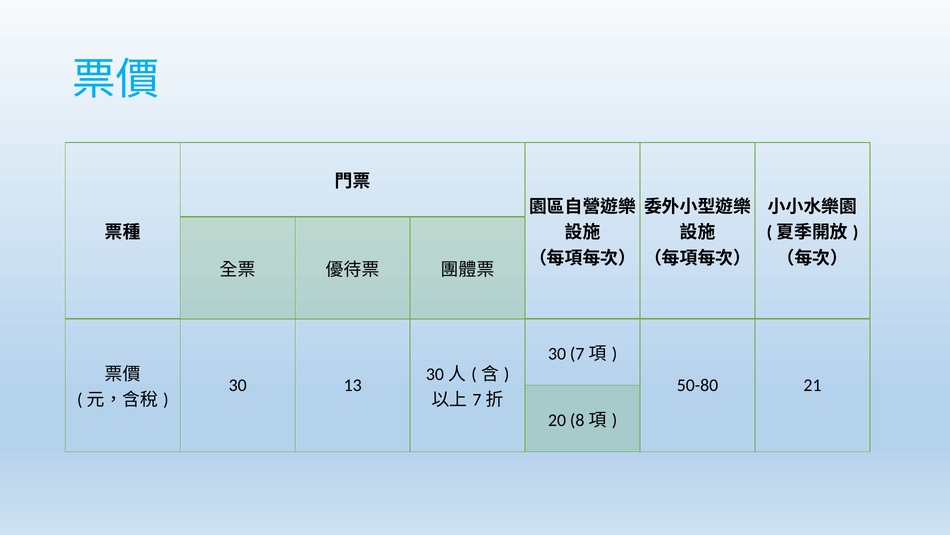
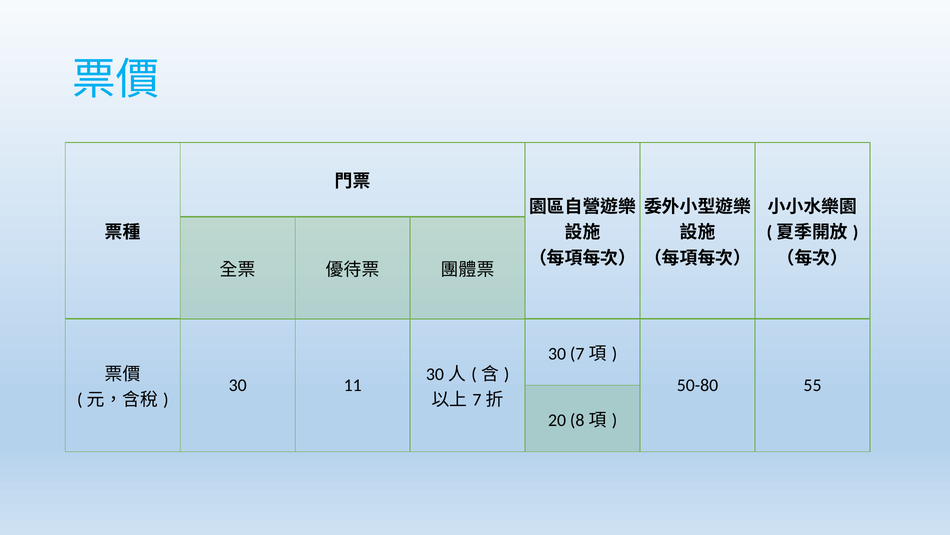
13: 13 -> 11
21: 21 -> 55
